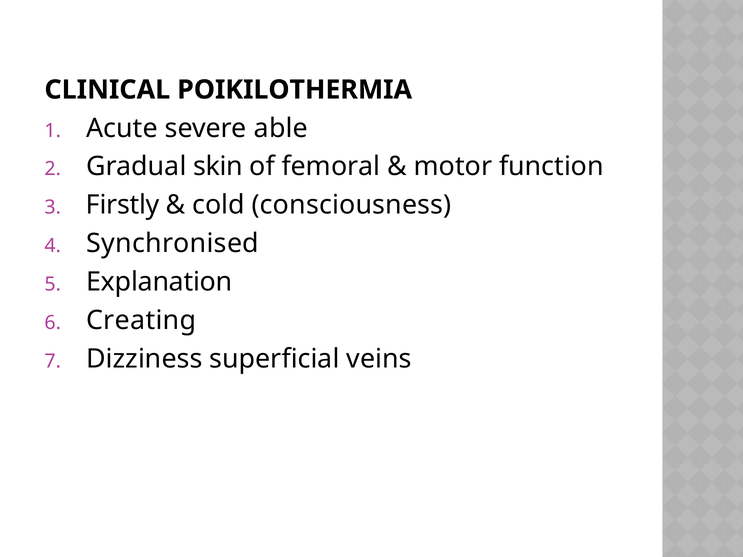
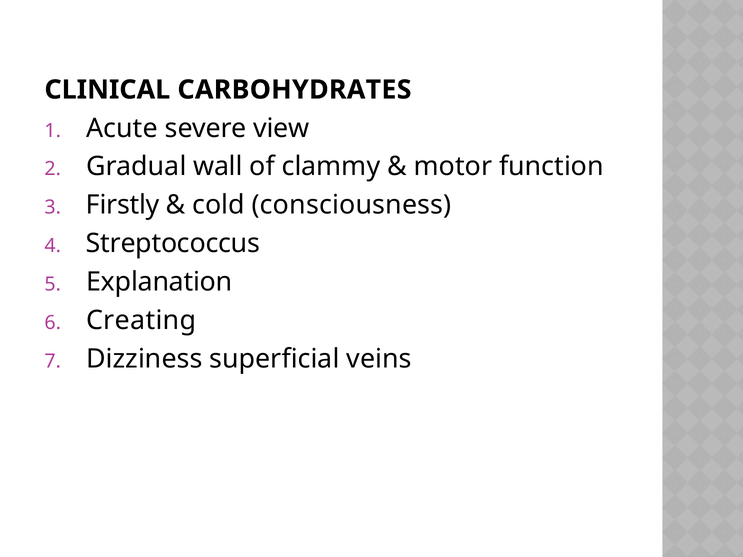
POIKILOTHERMIA: POIKILOTHERMIA -> CARBOHYDRATES
able: able -> view
skin: skin -> wall
femoral: femoral -> clammy
Synchronised: Synchronised -> Streptococcus
